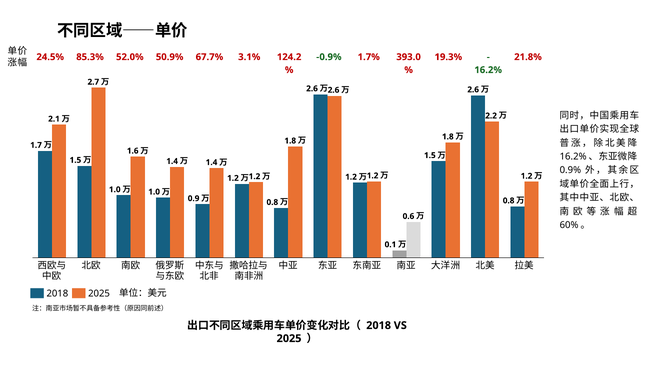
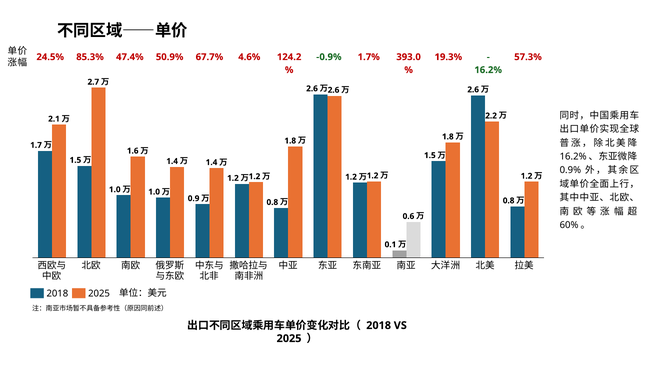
52.0%: 52.0% -> 47.4%
3.1%: 3.1% -> 4.6%
21.8%: 21.8% -> 57.3%
